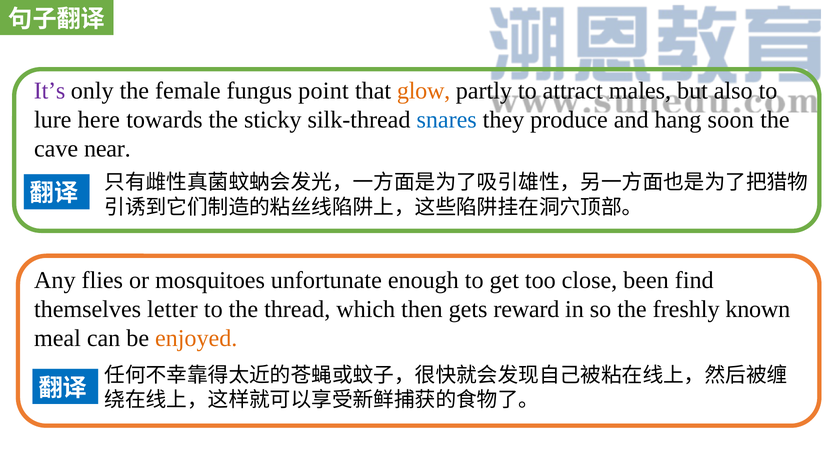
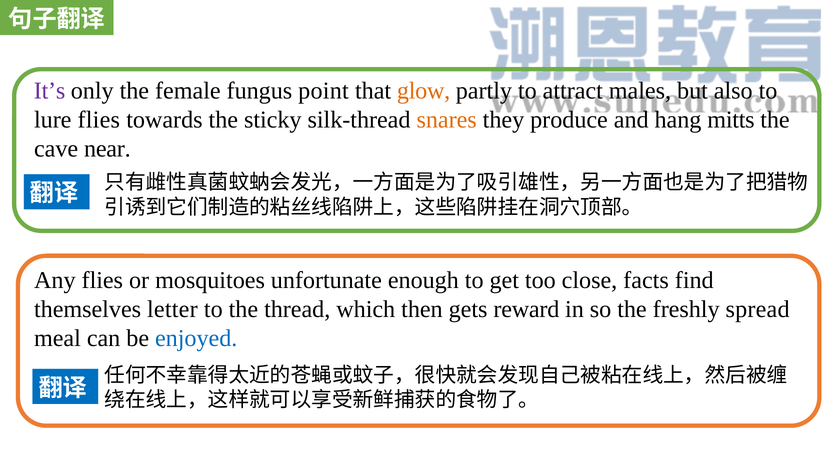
lure here: here -> flies
snares colour: blue -> orange
soon: soon -> mitts
been: been -> facts
known: known -> spread
enjoyed colour: orange -> blue
